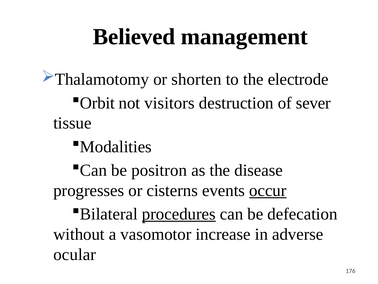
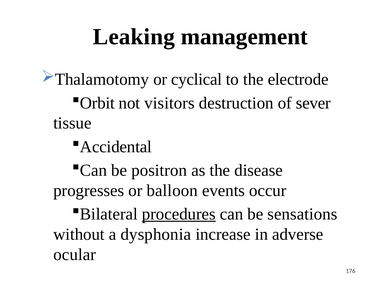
Believed: Believed -> Leaking
shorten: shorten -> cyclical
Modalities: Modalities -> Accidental
cisterns: cisterns -> balloon
occur underline: present -> none
defecation: defecation -> sensations
vasomotor: vasomotor -> dysphonia
